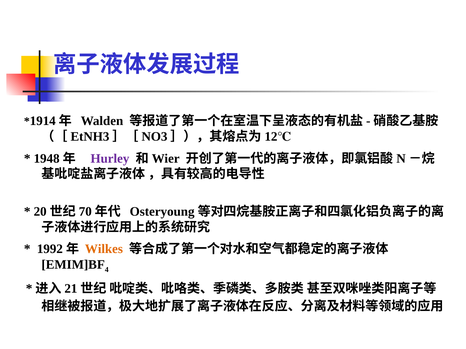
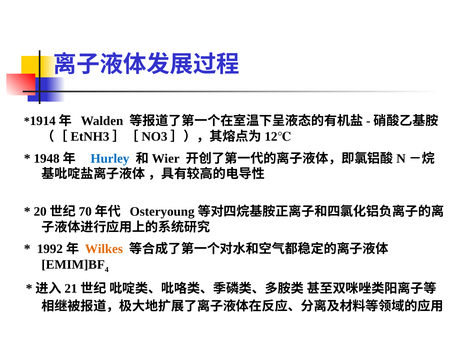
Hurley colour: purple -> blue
